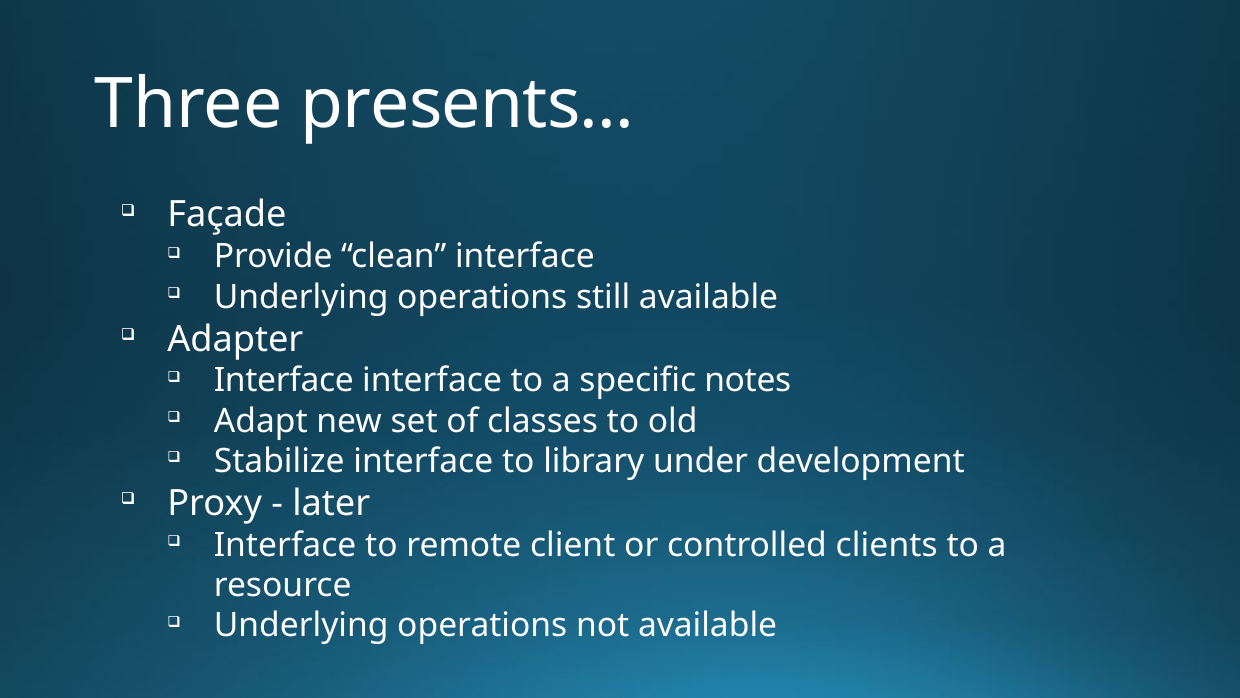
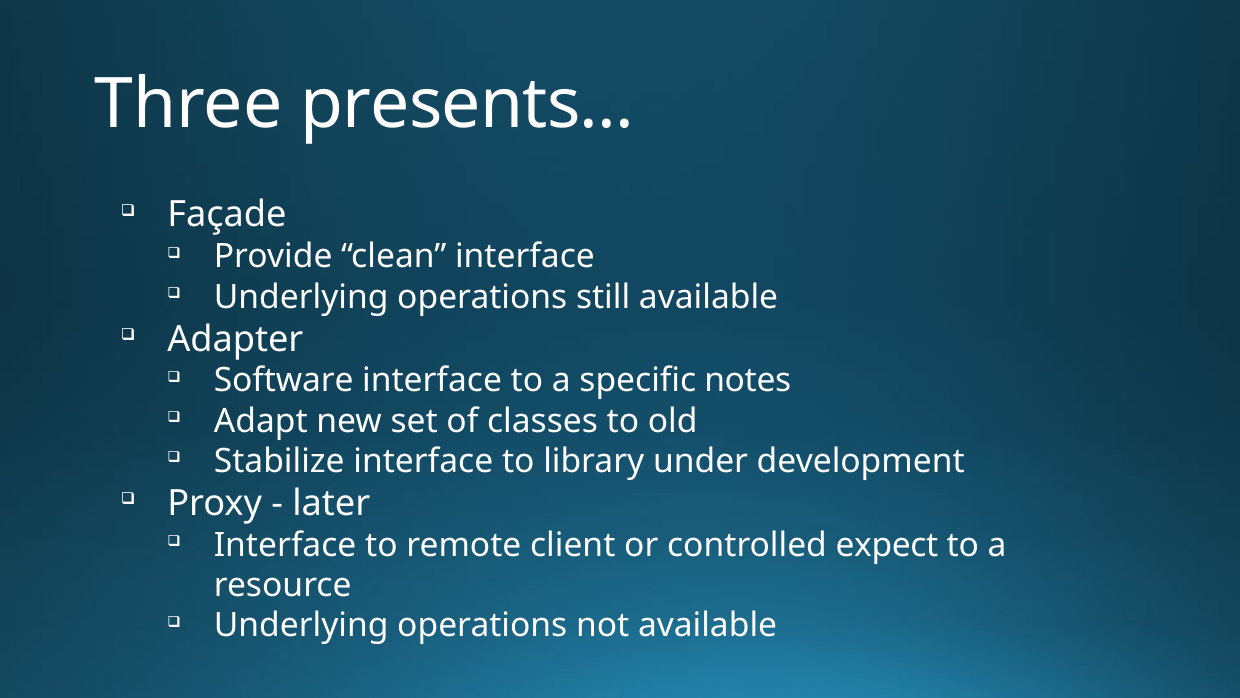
Interface at (284, 381): Interface -> Software
clients: clients -> expect
